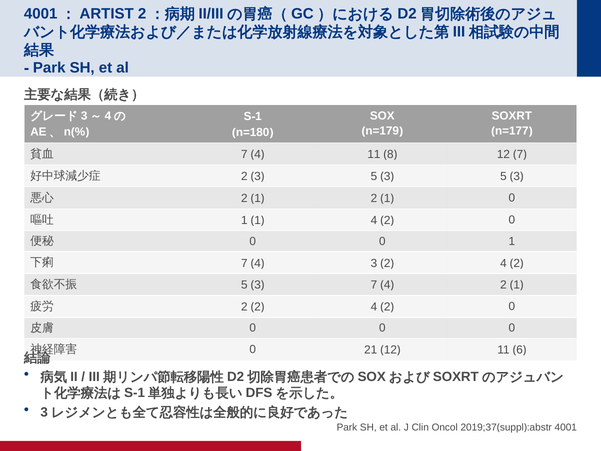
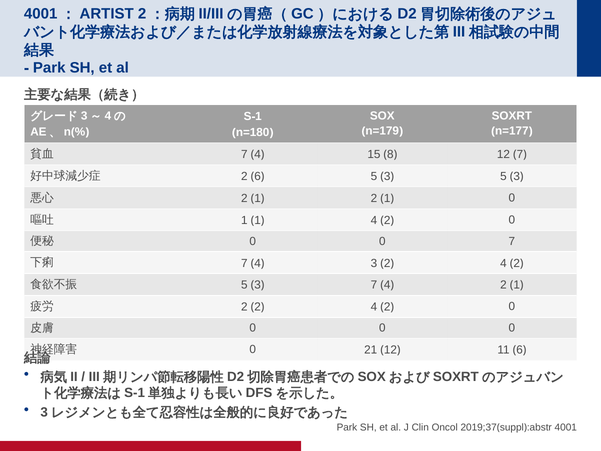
11 at (374, 154): 11 -> 15
3 at (258, 176): 3 -> 6
0 1: 1 -> 7
